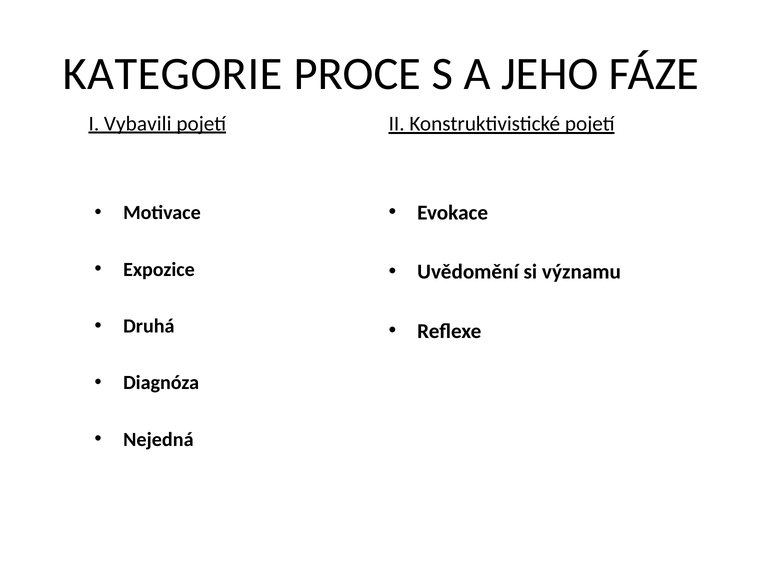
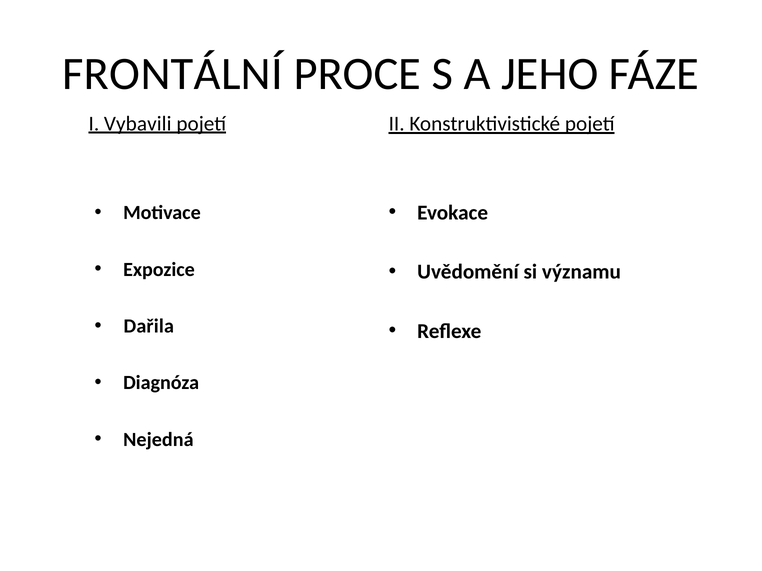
KATEGORIE: KATEGORIE -> FRONTÁLNÍ
Druhá: Druhá -> Dařila
